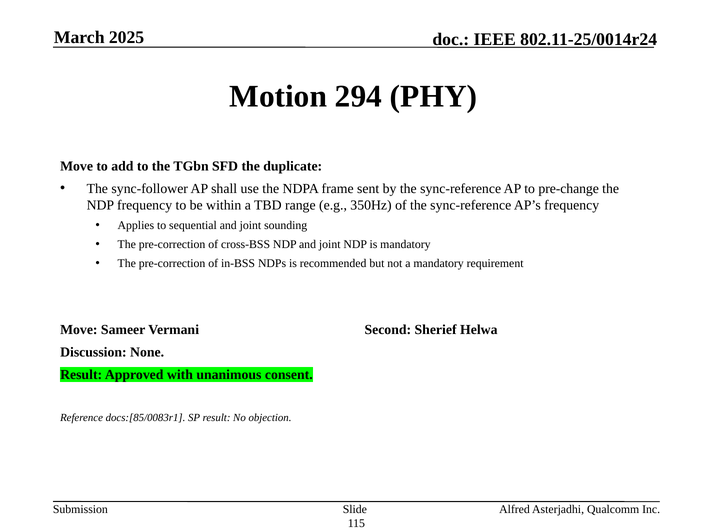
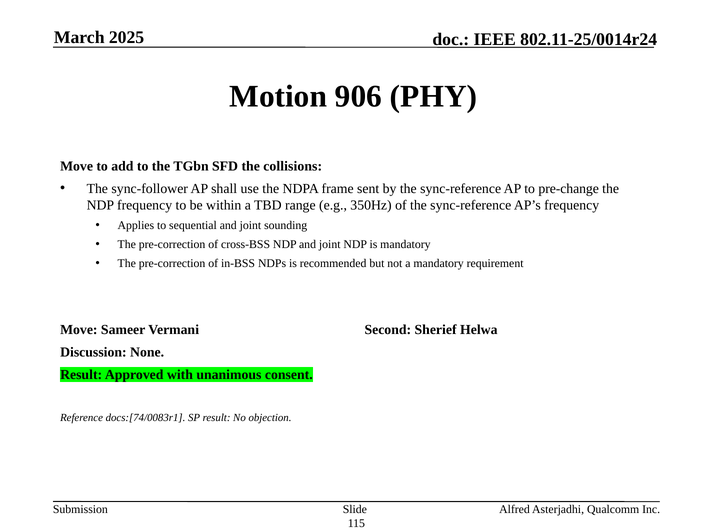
294: 294 -> 906
duplicate: duplicate -> collisions
docs:[85/0083r1: docs:[85/0083r1 -> docs:[74/0083r1
